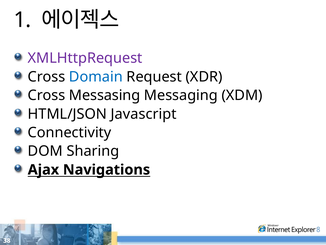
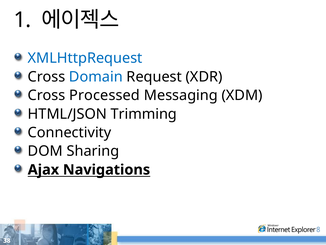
XMLHttpRequest colour: purple -> blue
Messasing: Messasing -> Processed
Javascript: Javascript -> Trimming
